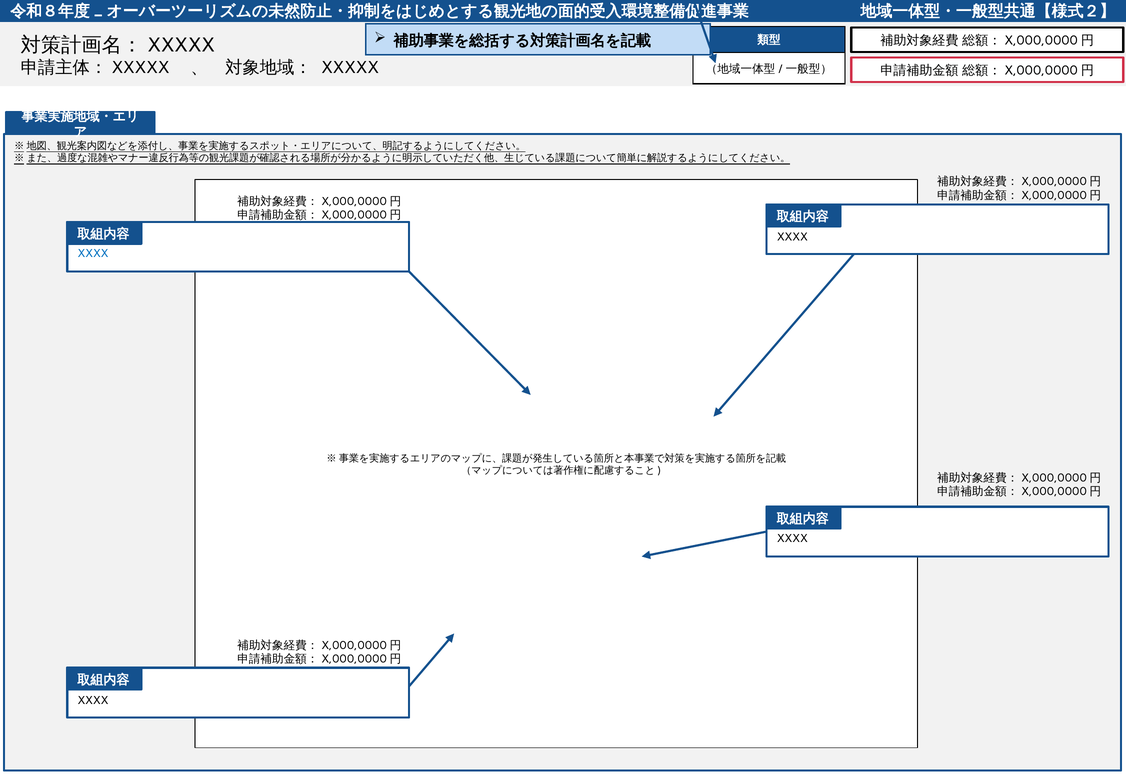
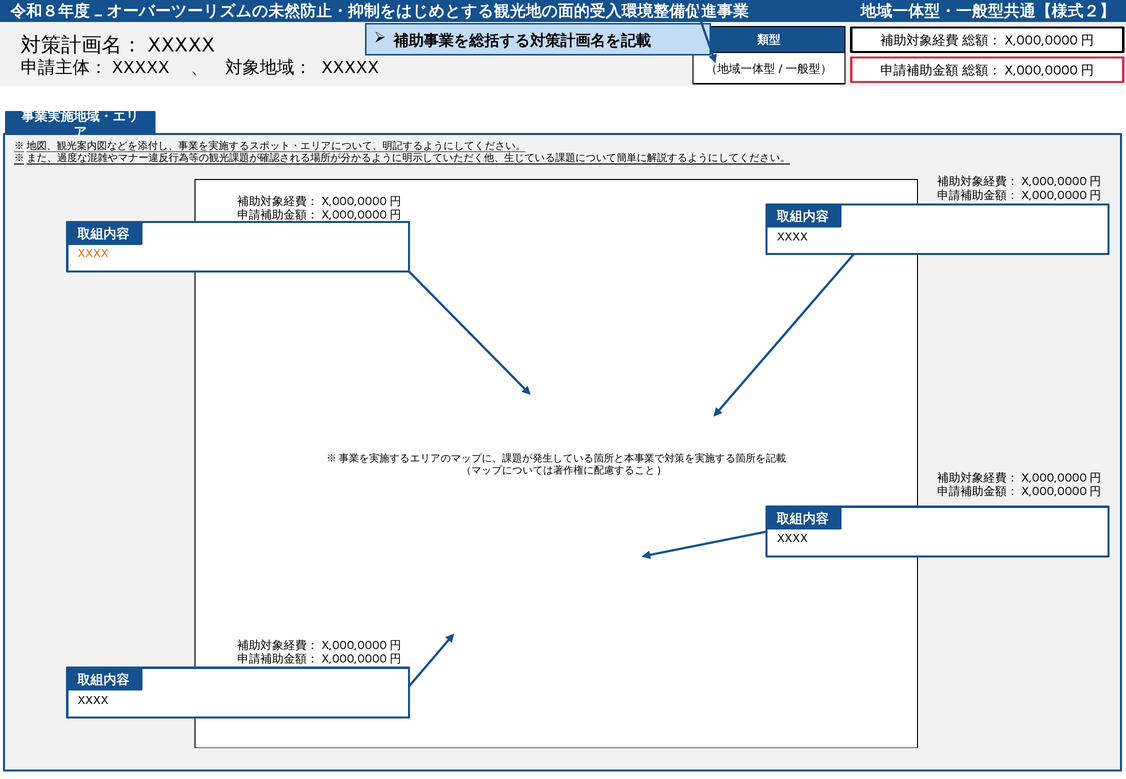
XXXX at (93, 254) colour: blue -> orange
